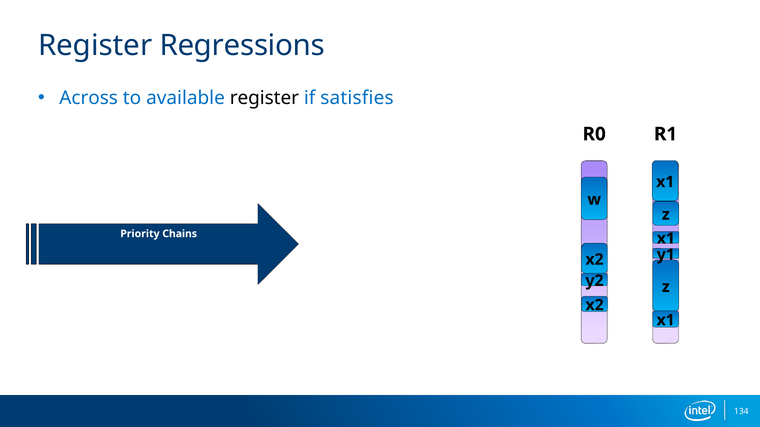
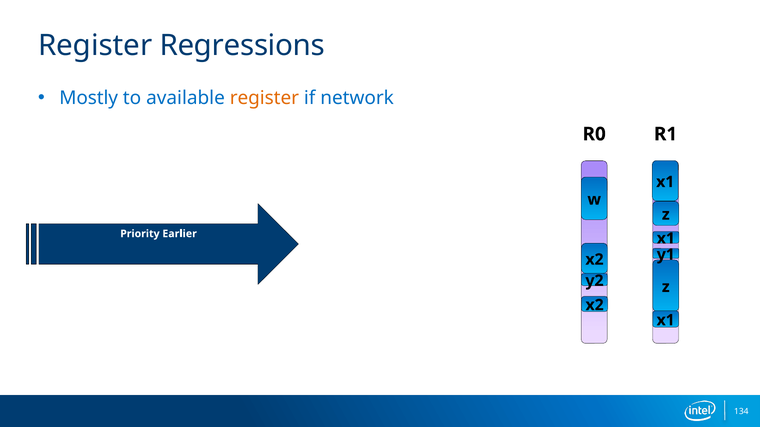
Across: Across -> Mostly
register at (264, 98) colour: black -> orange
satisfies: satisfies -> network
Chains: Chains -> Earlier
